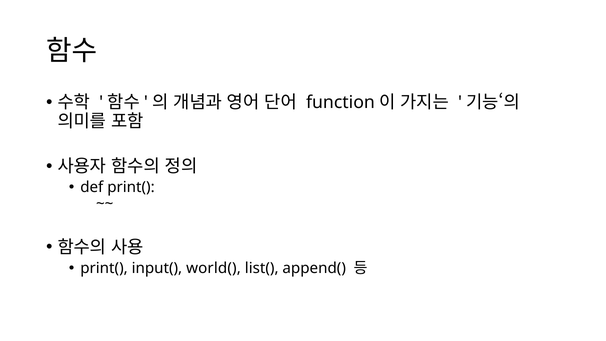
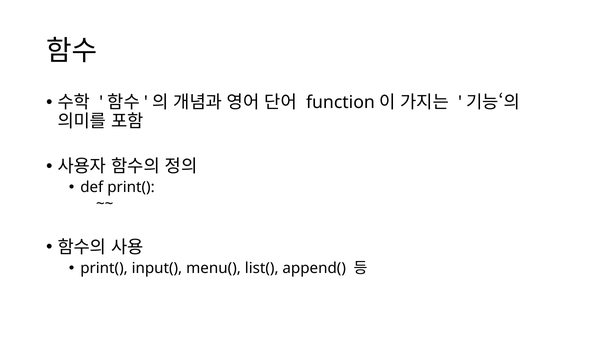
world(: world( -> menu(
